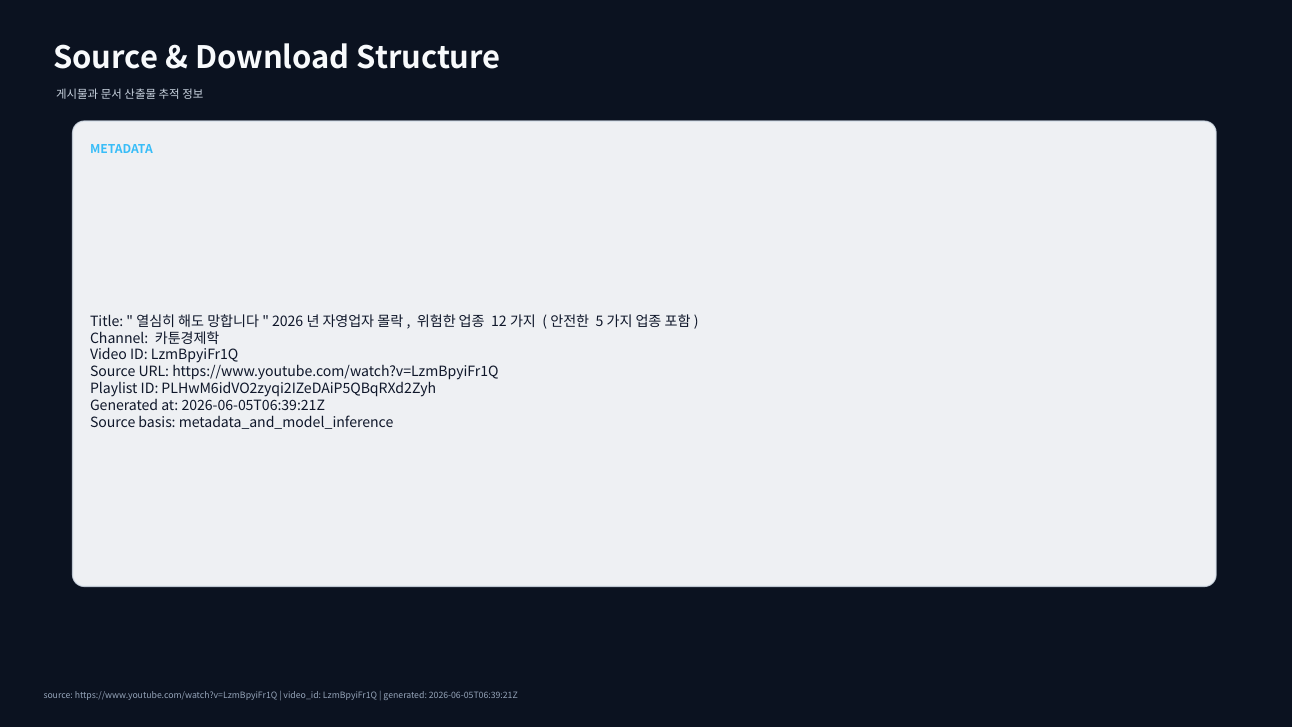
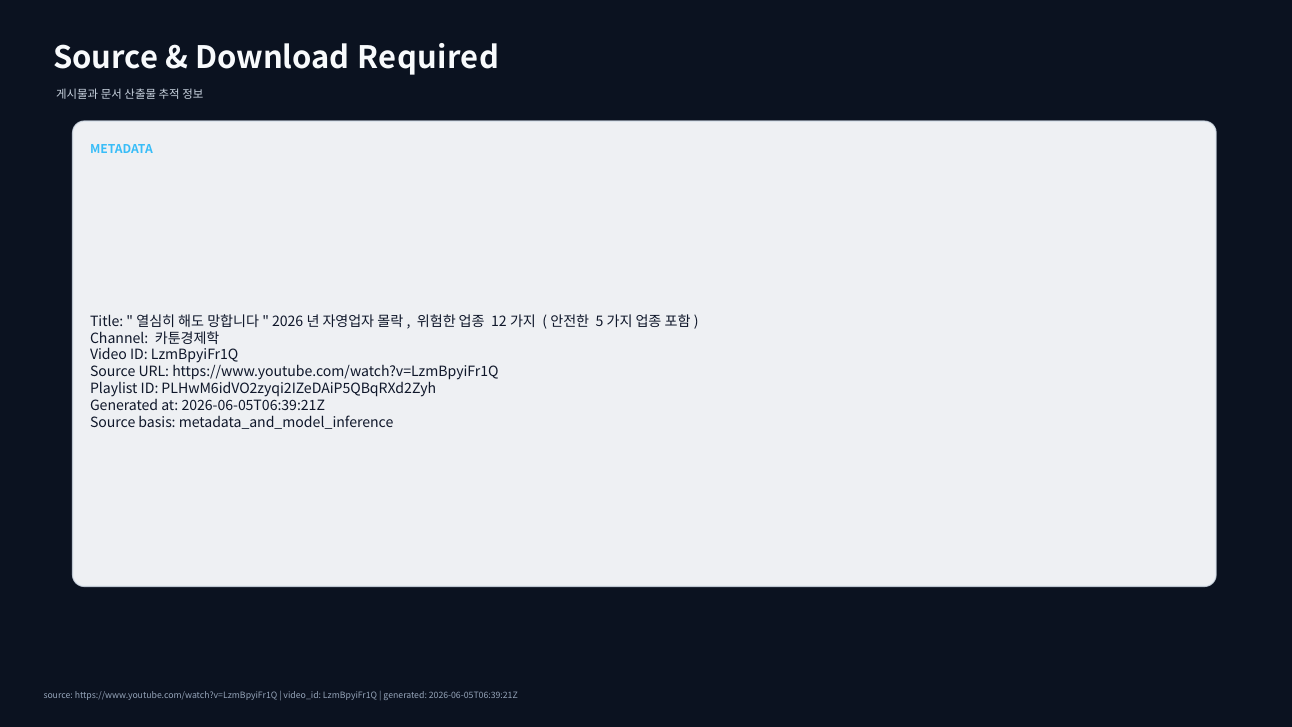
Structure: Structure -> Required
